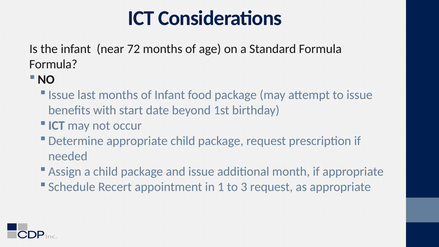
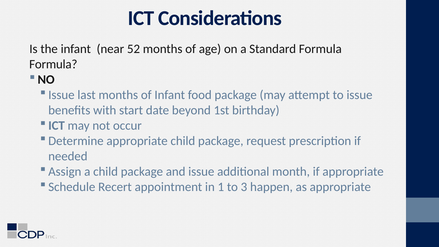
72: 72 -> 52
3 request: request -> happen
